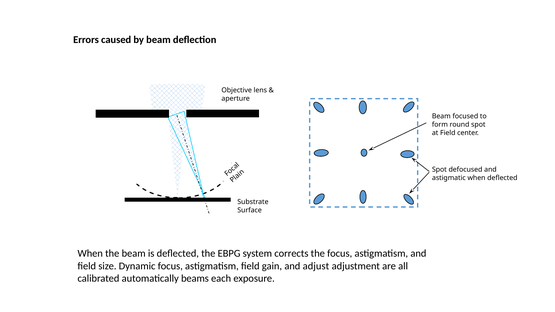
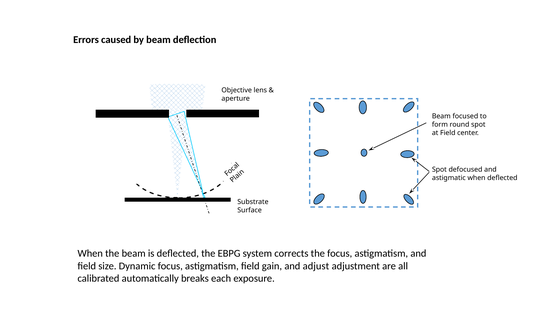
beams: beams -> breaks
